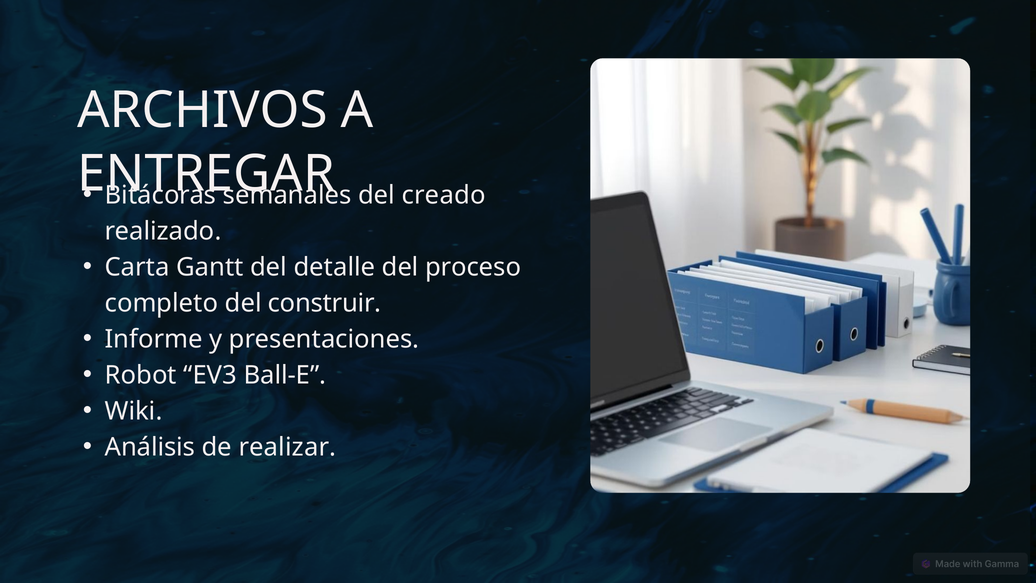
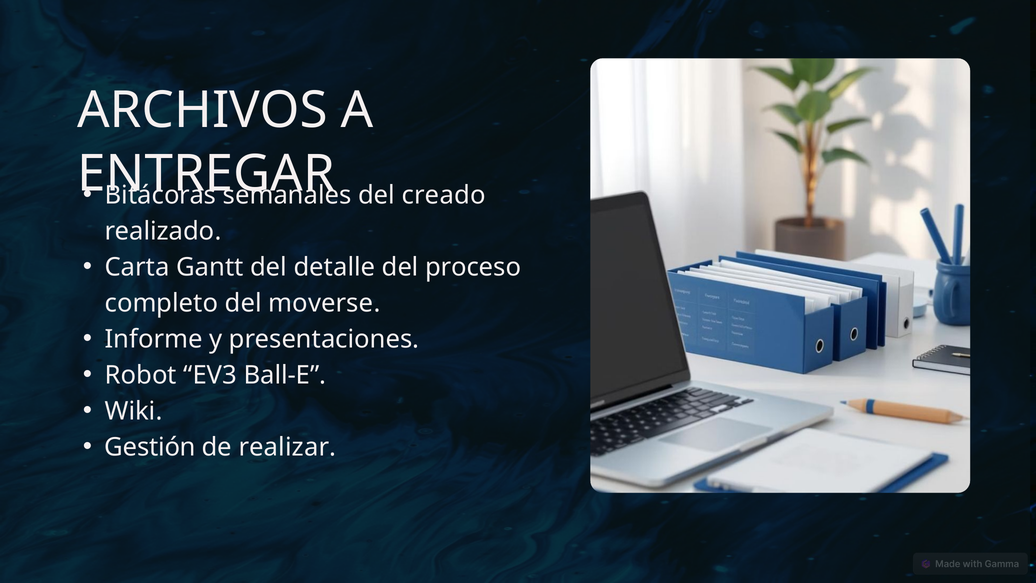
construir: construir -> moverse
Análisis: Análisis -> Gestión
